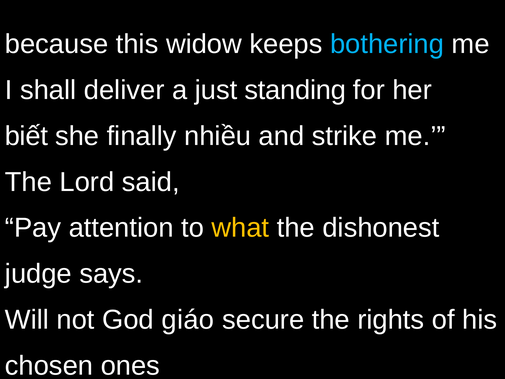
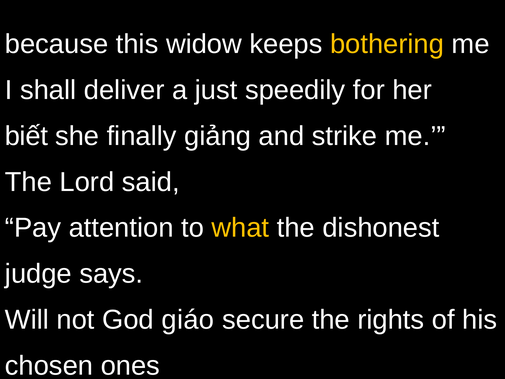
bothering colour: light blue -> yellow
standing: standing -> speedily
nhiều: nhiều -> giảng
